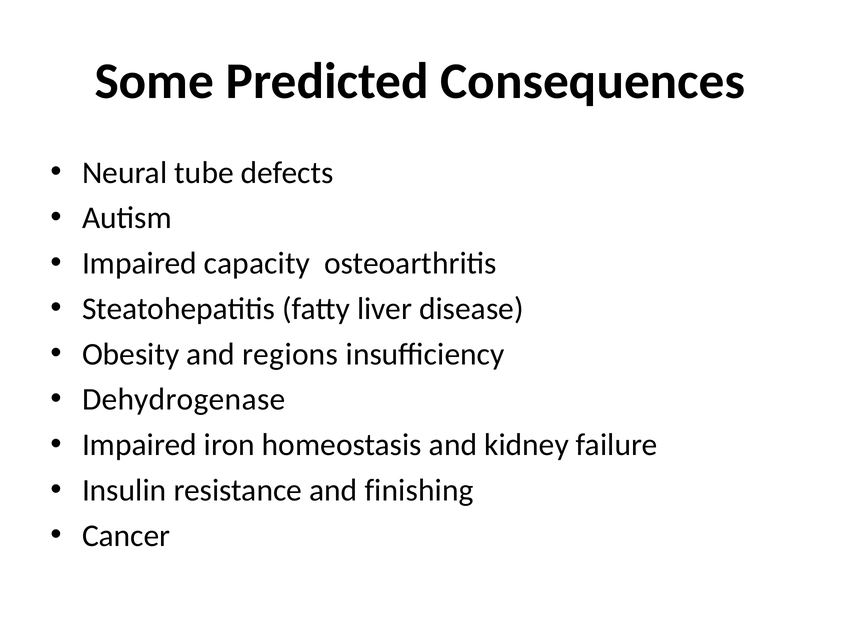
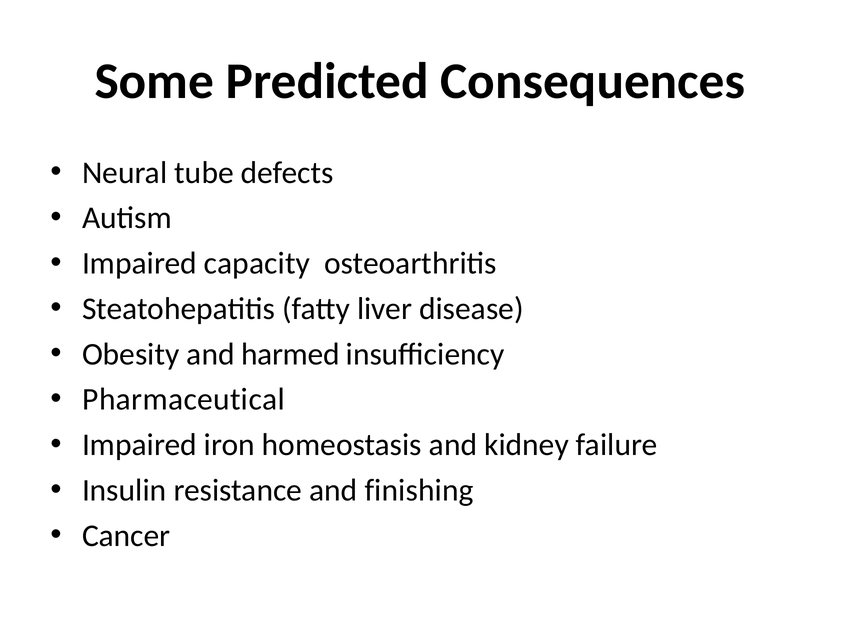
regions: regions -> harmed
Dehydrogenase: Dehydrogenase -> Pharmaceutical
